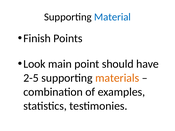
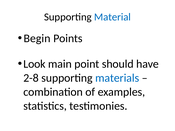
Finish: Finish -> Begin
2-5: 2-5 -> 2-8
materials colour: orange -> blue
